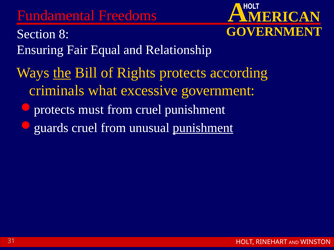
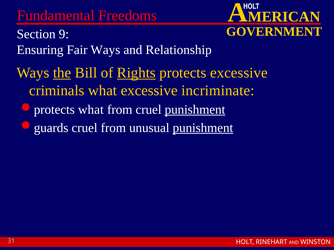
8: 8 -> 9
Fair Equal: Equal -> Ways
Rights underline: none -> present
protects according: according -> excessive
excessive government: government -> incriminate
must at (91, 110): must -> what
punishment at (195, 110) underline: none -> present
